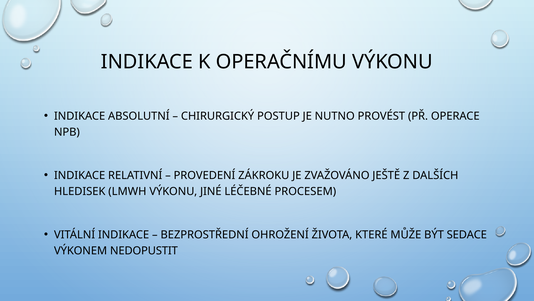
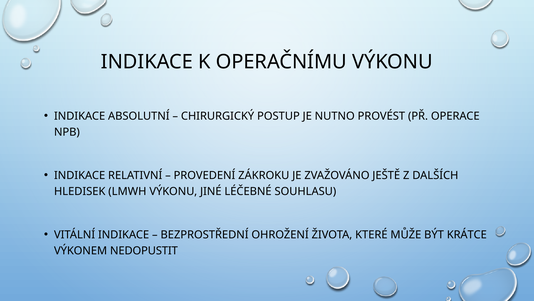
PROCESEM: PROCESEM -> SOUHLASU
SEDACE: SEDACE -> KRÁTCE
